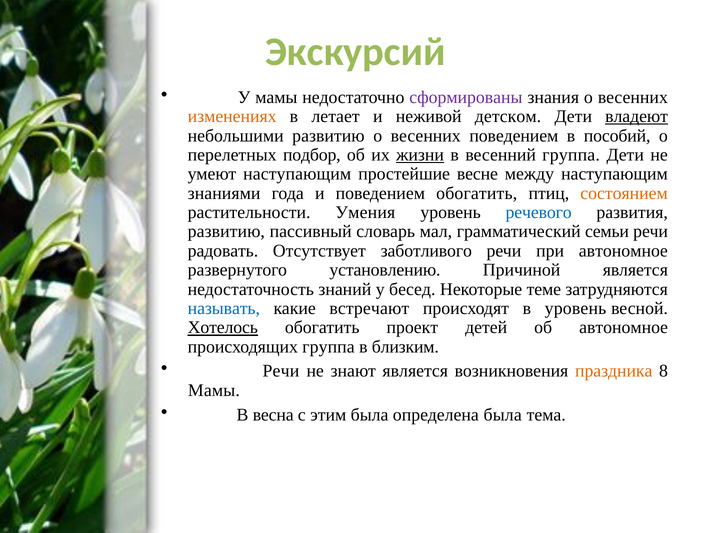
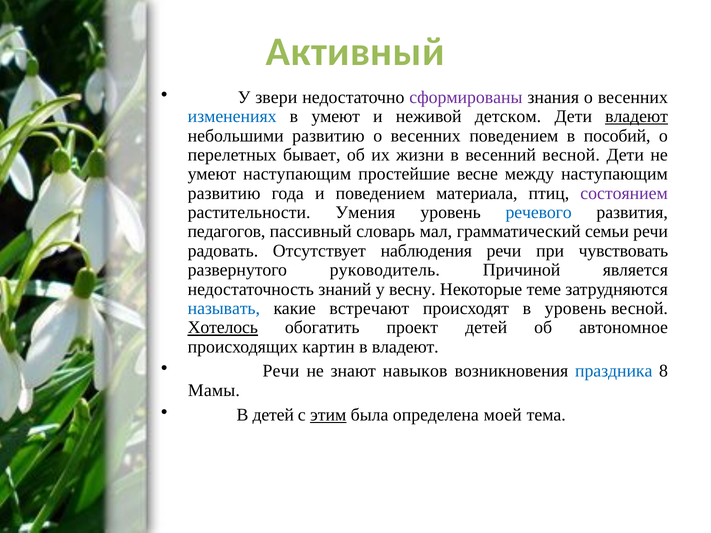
Экскурсий: Экскурсий -> Активный
У мамы: мамы -> звери
изменениях colour: orange -> blue
в летает: летает -> умеют
подбор: подбор -> бывает
жизни underline: present -> none
весенний группа: группа -> весной
знаниями at (224, 193): знаниями -> развитию
поведением обогатить: обогатить -> материала
состоянием colour: orange -> purple
развитию at (226, 232): развитию -> педагогов
заботливого: заботливого -> наблюдения
при автономное: автономное -> чувствовать
установлению: установлению -> руководитель
бесед: бесед -> весну
происходящих группа: группа -> картин
в близким: близким -> владеют
знают является: является -> навыков
праздника colour: orange -> blue
В весна: весна -> детей
этим underline: none -> present
определена была: была -> моей
